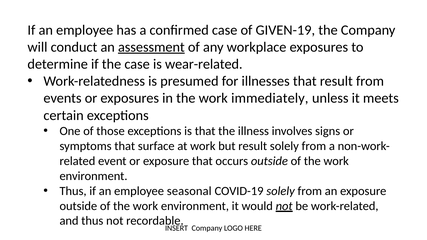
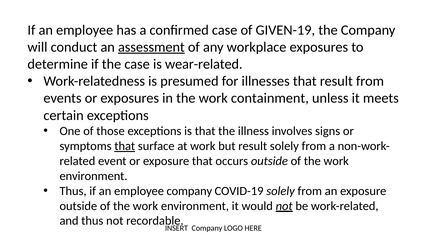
immediately: immediately -> containment
that at (125, 146) underline: none -> present
employee seasonal: seasonal -> company
